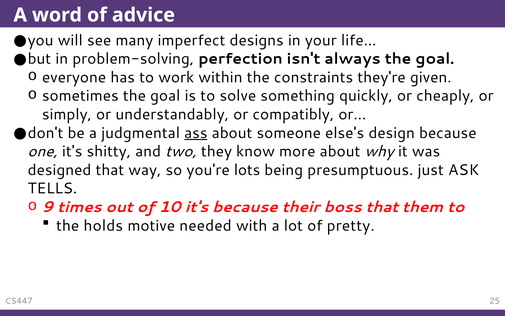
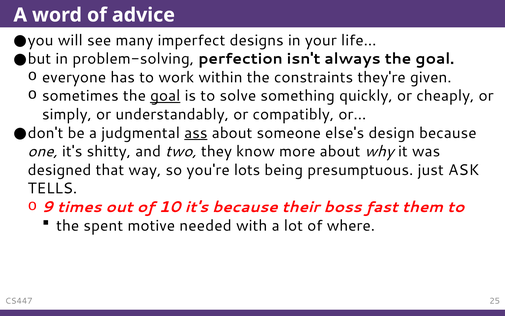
goal at (165, 96) underline: none -> present
boss that: that -> fast
holds: holds -> spent
pretty: pretty -> where
